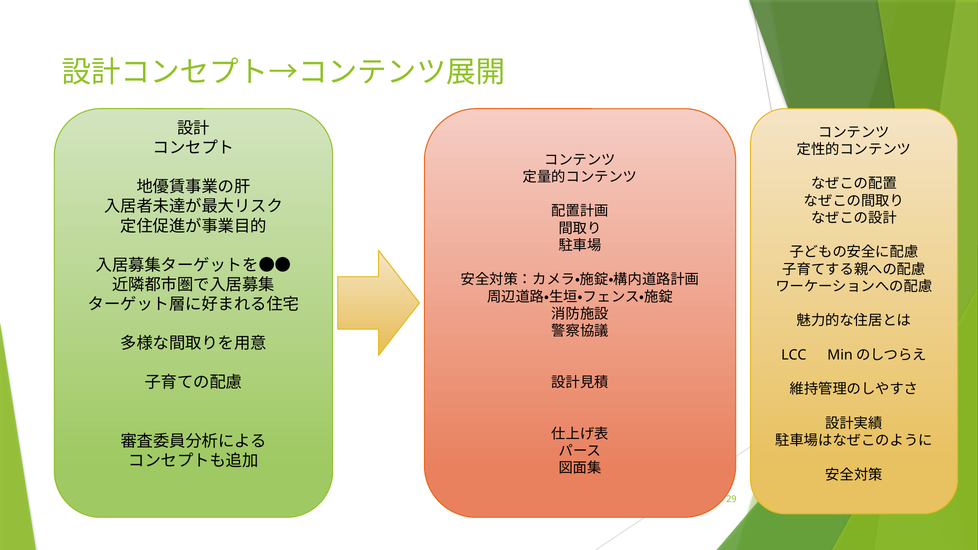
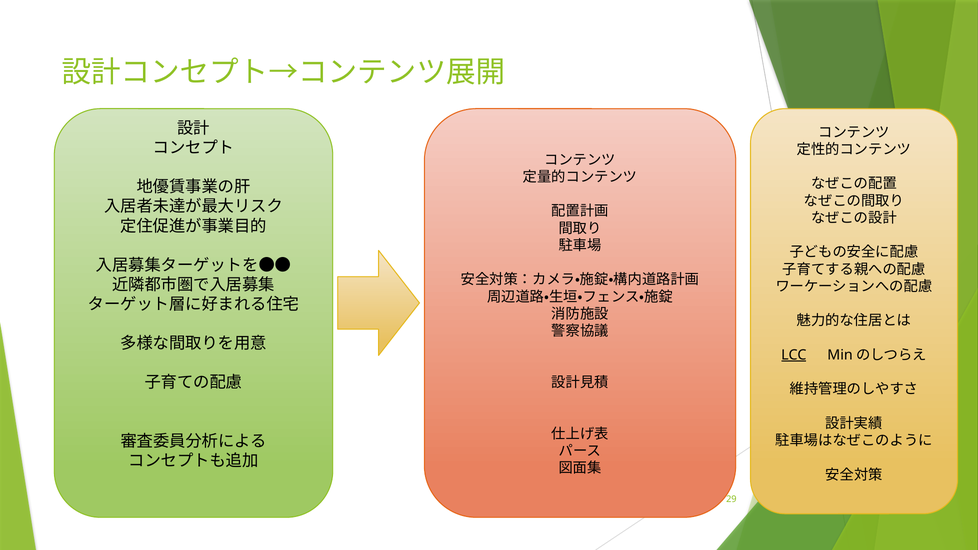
LCC underline: none -> present
